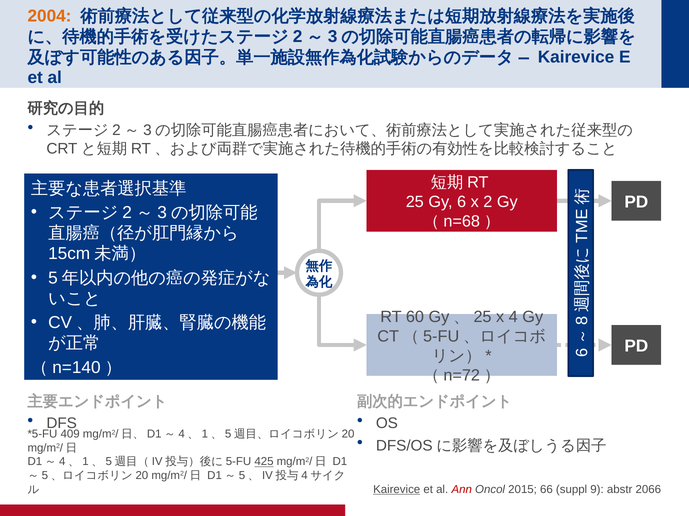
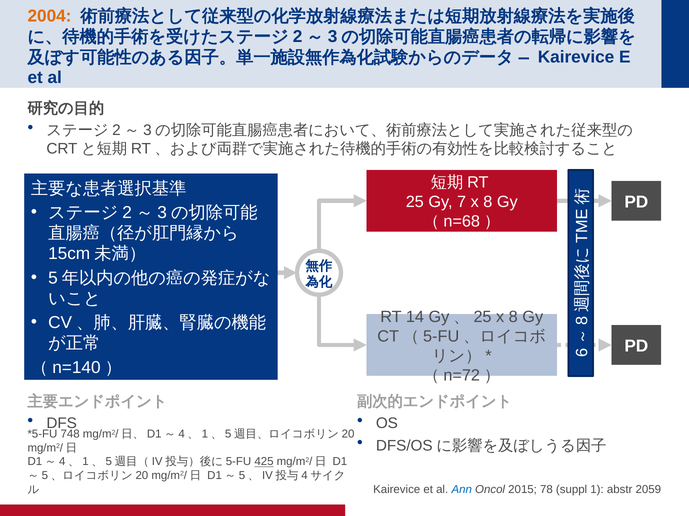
Gy 6: 6 -> 7
2 at (488, 202): 2 -> 8
60: 60 -> 14
Gy、25 x 4: 4 -> 8
409: 409 -> 748
Kairevice at (397, 490) underline: present -> none
Ann colour: red -> blue
66: 66 -> 78
9: 9 -> 1
2066: 2066 -> 2059
